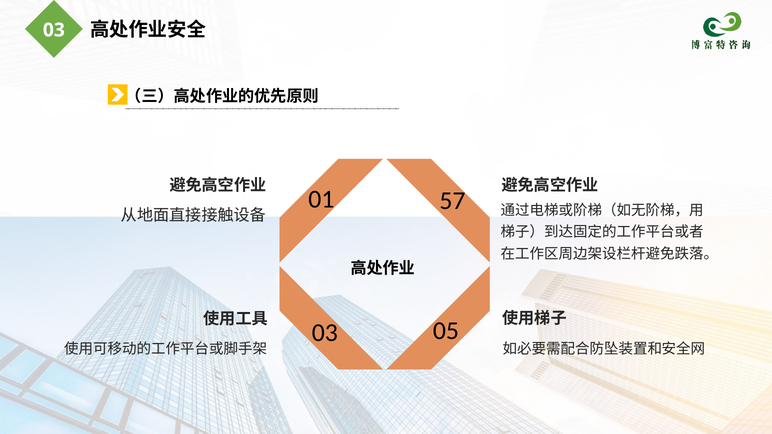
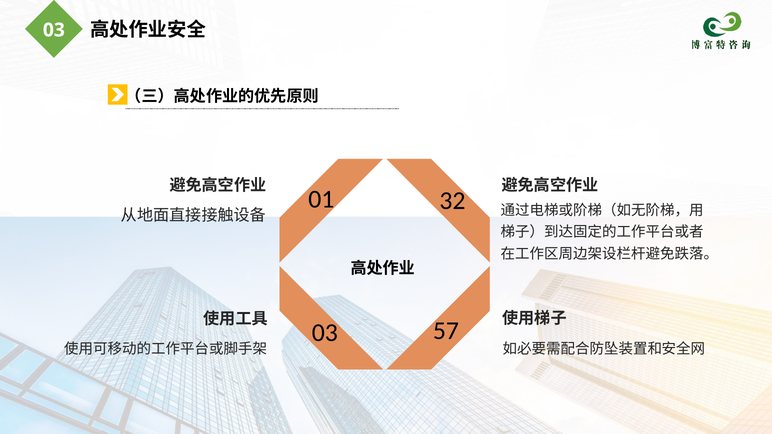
57: 57 -> 32
05: 05 -> 57
